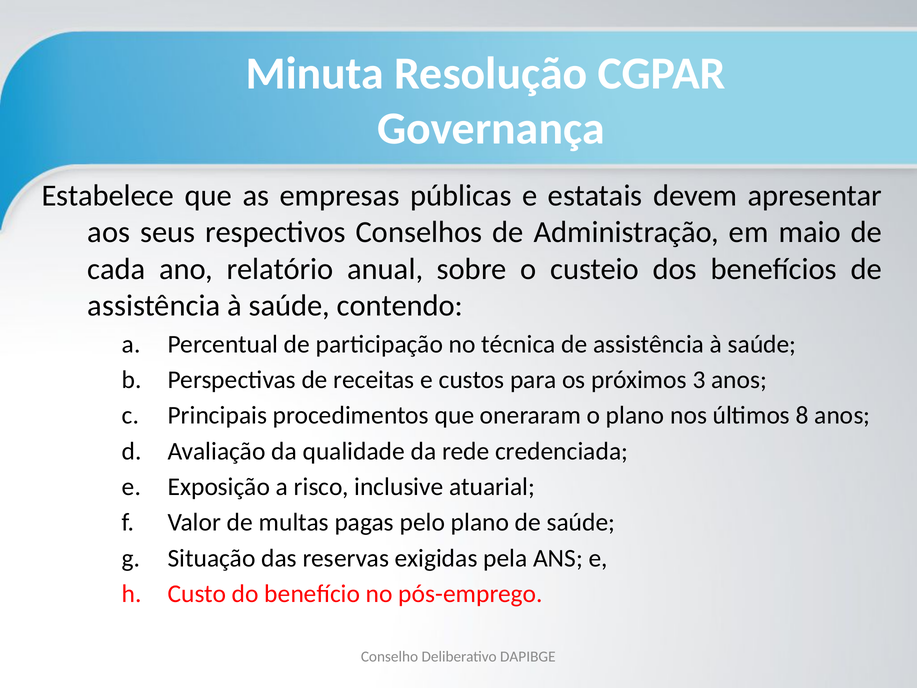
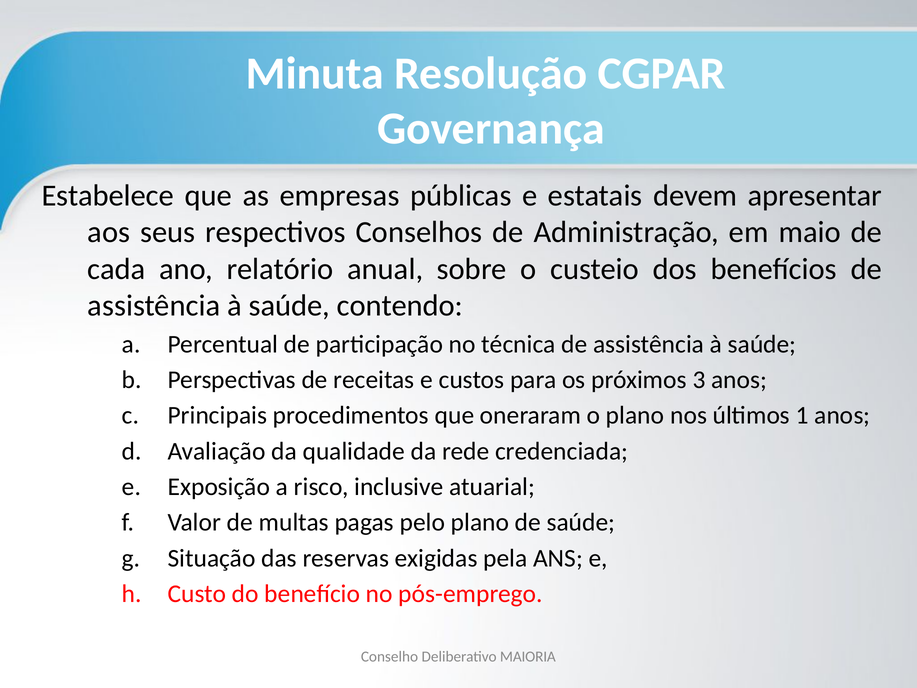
8: 8 -> 1
DAPIBGE: DAPIBGE -> MAIORIA
